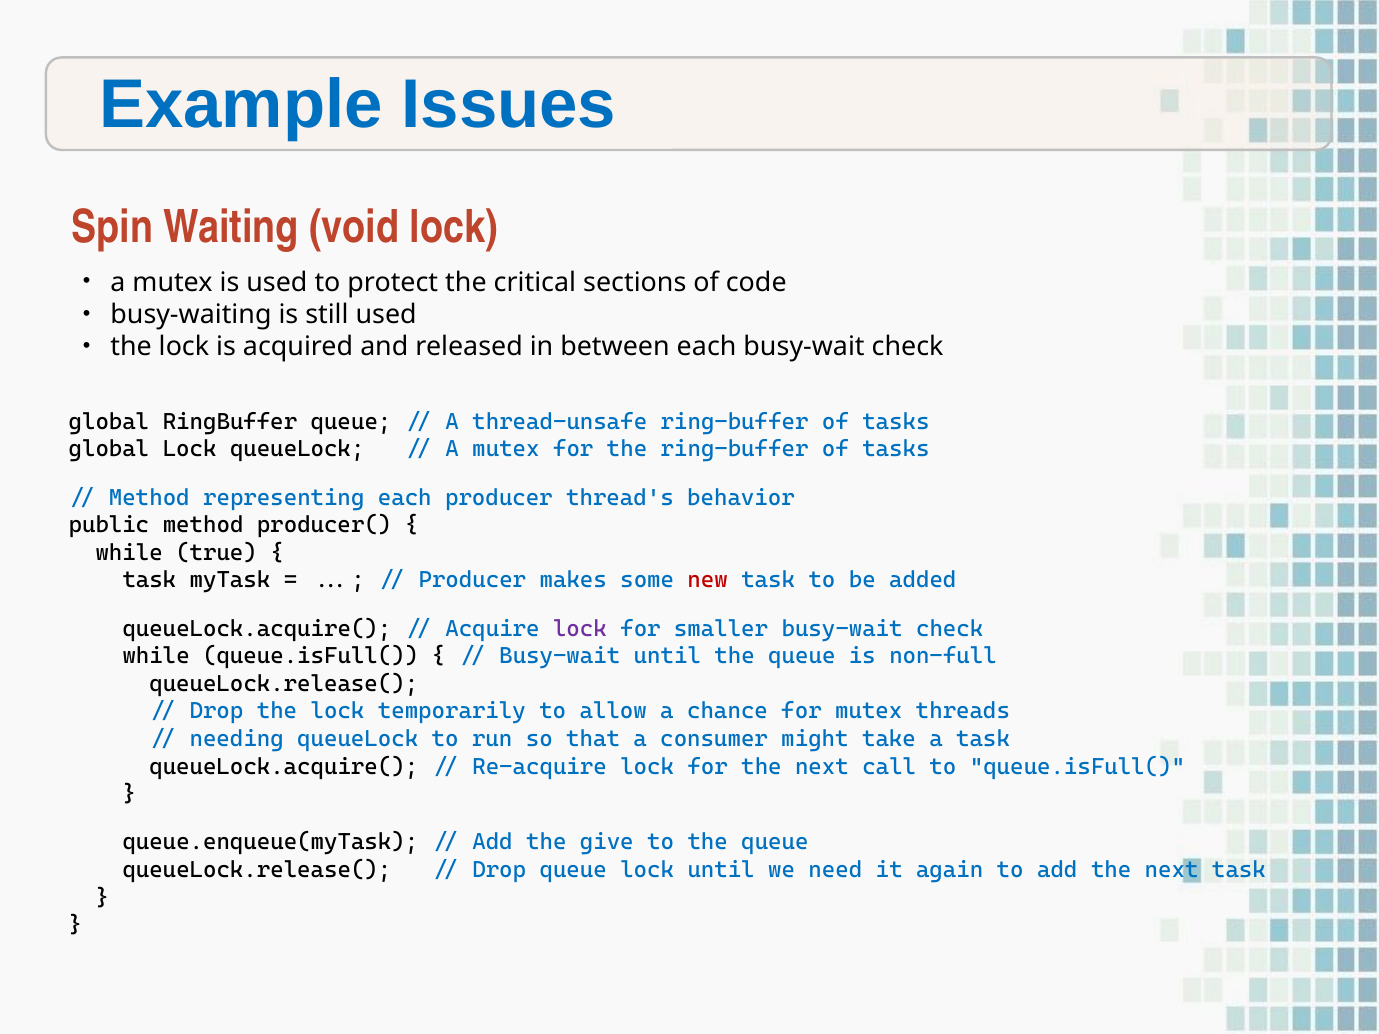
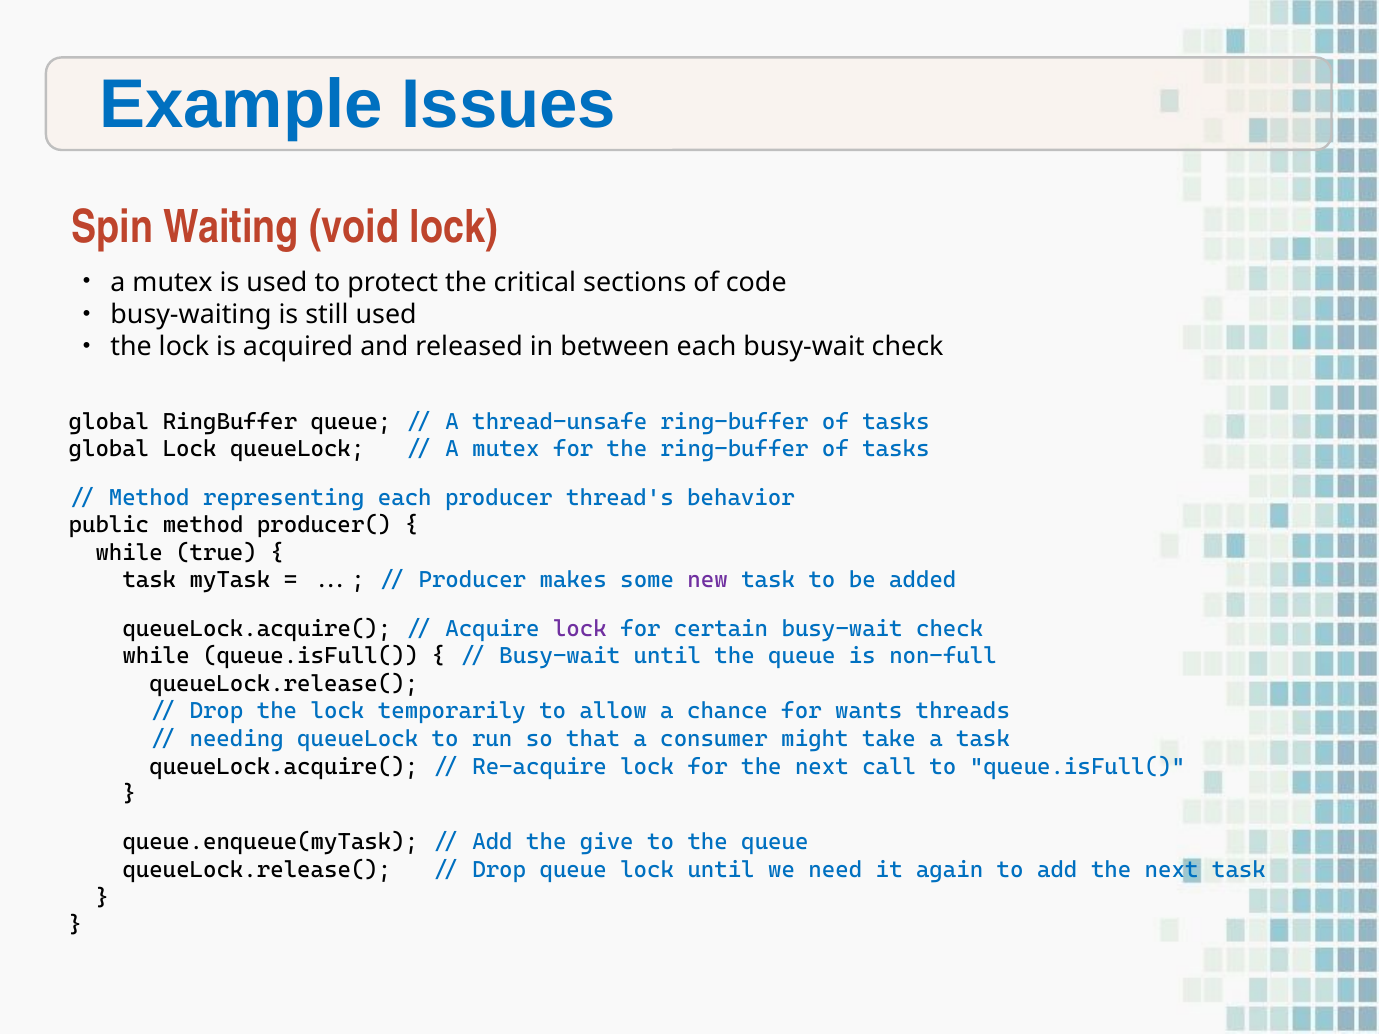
new colour: red -> purple
smaller: smaller -> certain
for mutex: mutex -> wants
